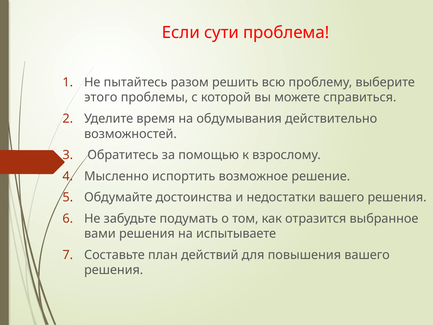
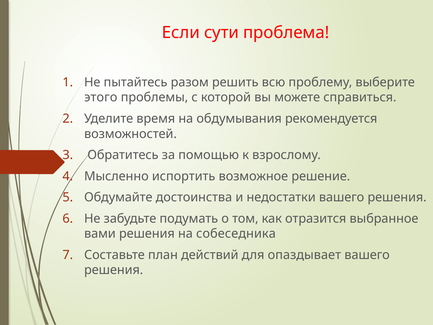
действительно: действительно -> рекомендуется
испытываете: испытываете -> собеседника
повышения: повышения -> опаздывает
